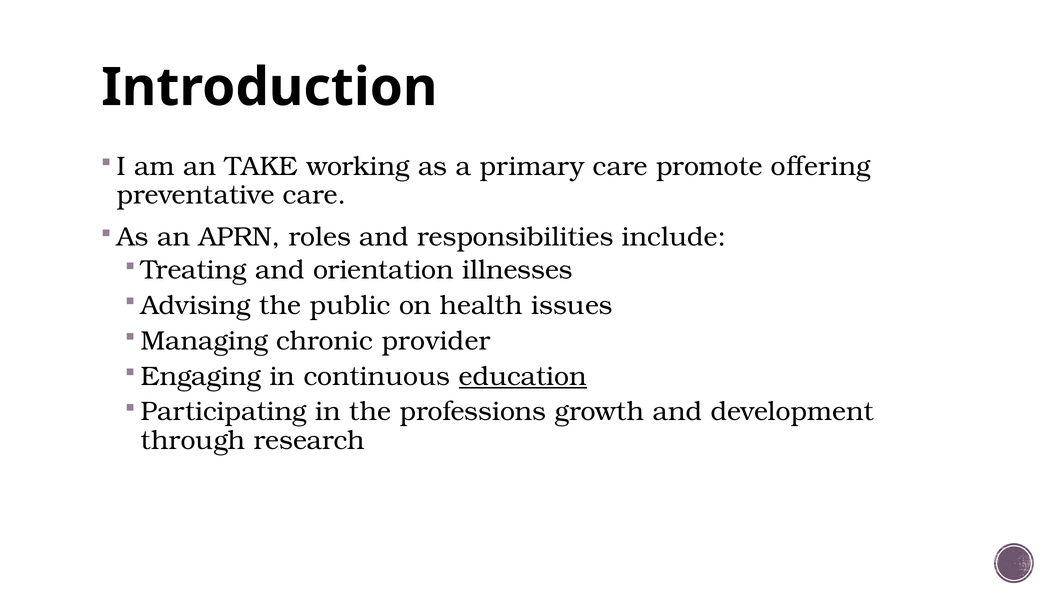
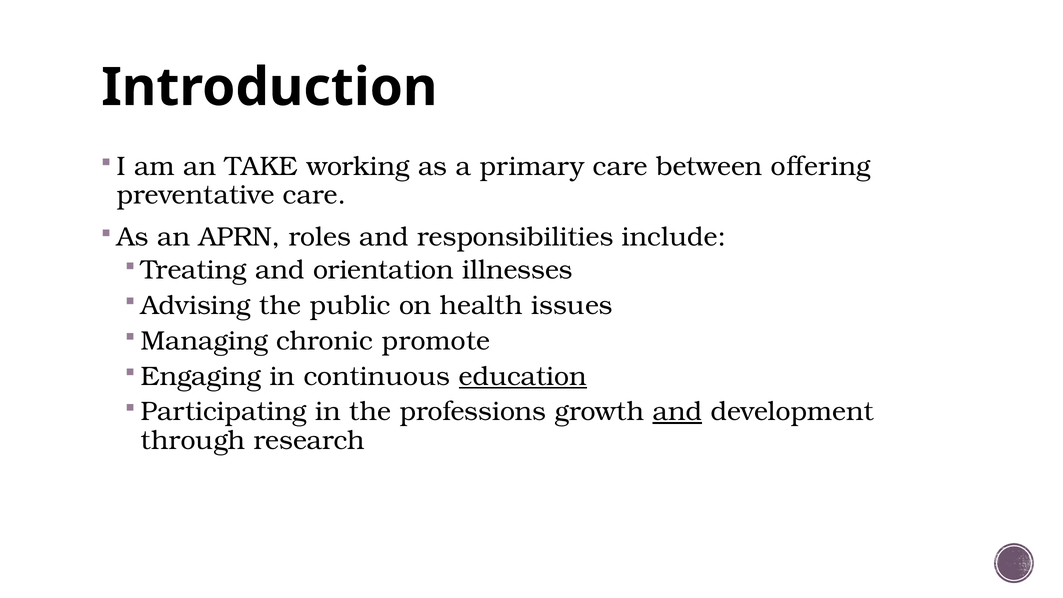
promote: promote -> between
provider: provider -> promote
and at (677, 412) underline: none -> present
